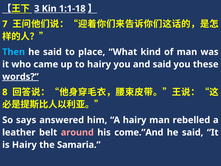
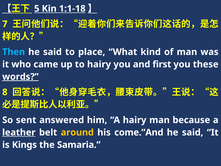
3: 3 -> 5
and said: said -> first
says: says -> sent
rebelled: rebelled -> because
leather underline: none -> present
around colour: pink -> yellow
is Hairy: Hairy -> Kings
